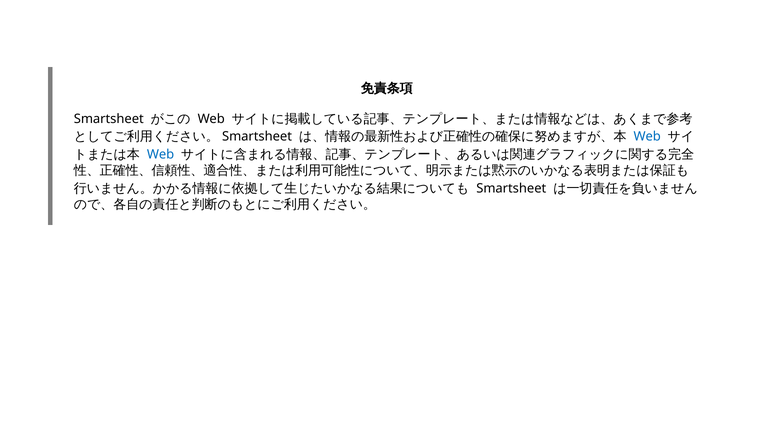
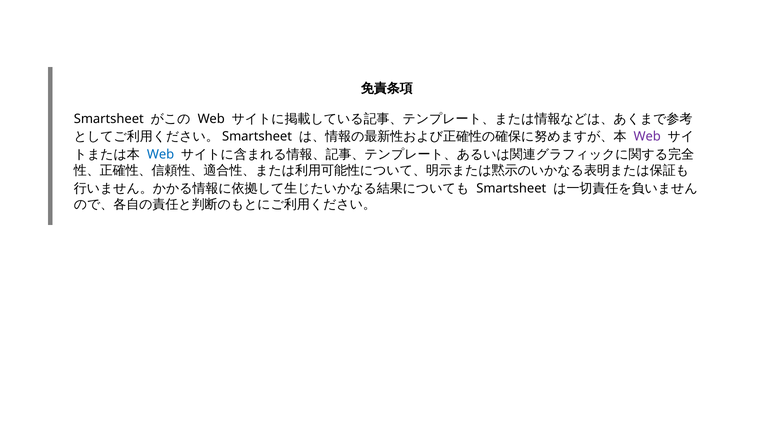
Web at (647, 137) colour: blue -> purple
